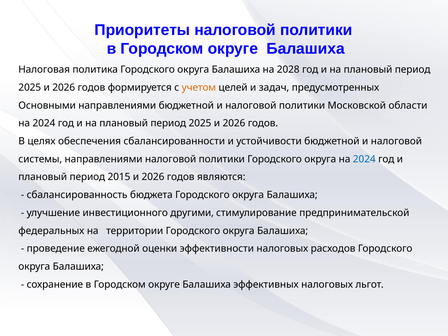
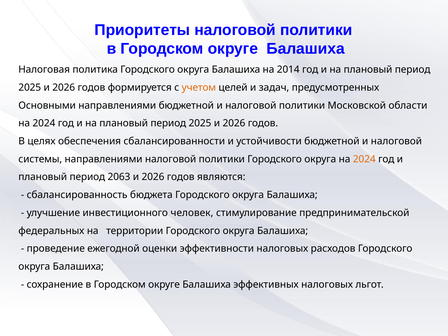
2028: 2028 -> 2014
2024 at (364, 159) colour: blue -> orange
2015: 2015 -> 2063
другими: другими -> человек
